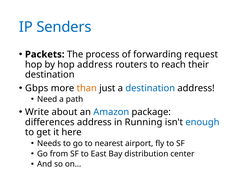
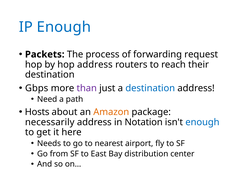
IP Senders: Senders -> Enough
than colour: orange -> purple
Write: Write -> Hosts
Amazon colour: blue -> orange
differences: differences -> necessarily
Running: Running -> Notation
